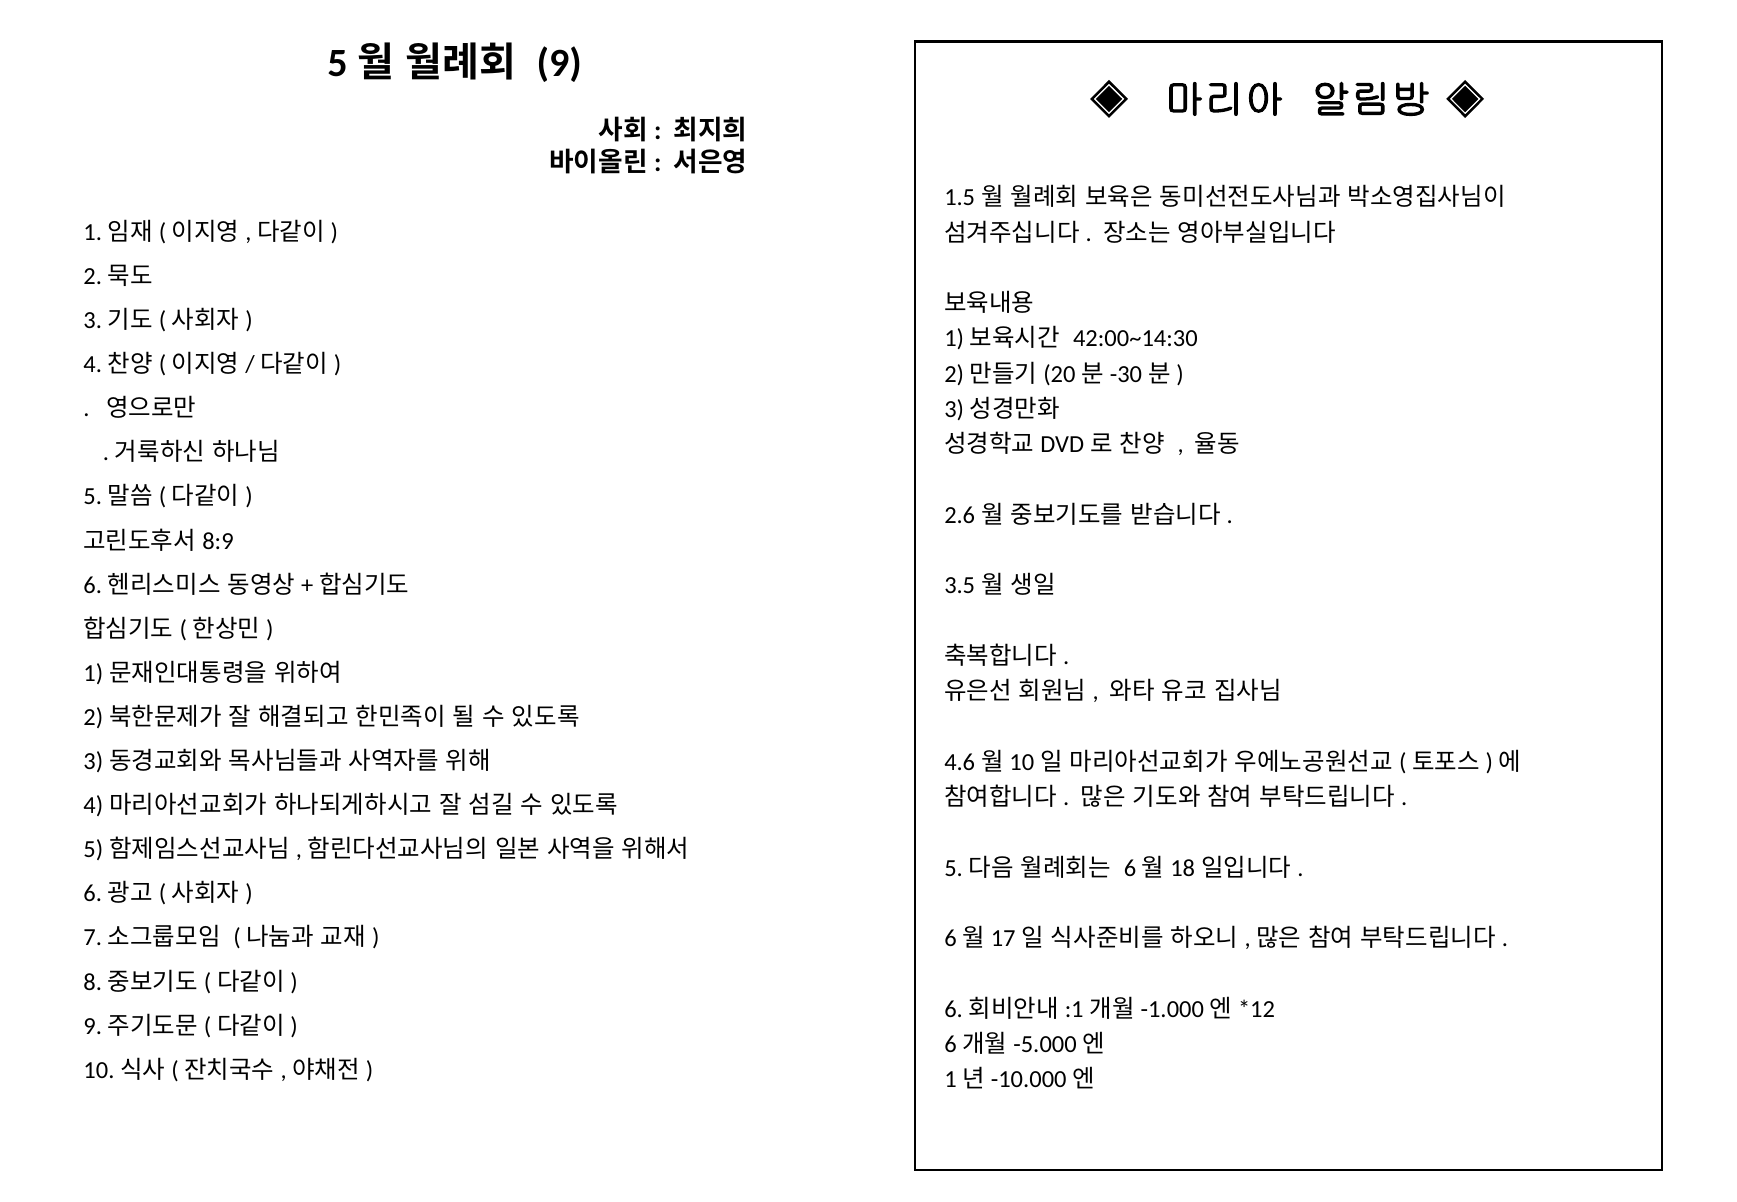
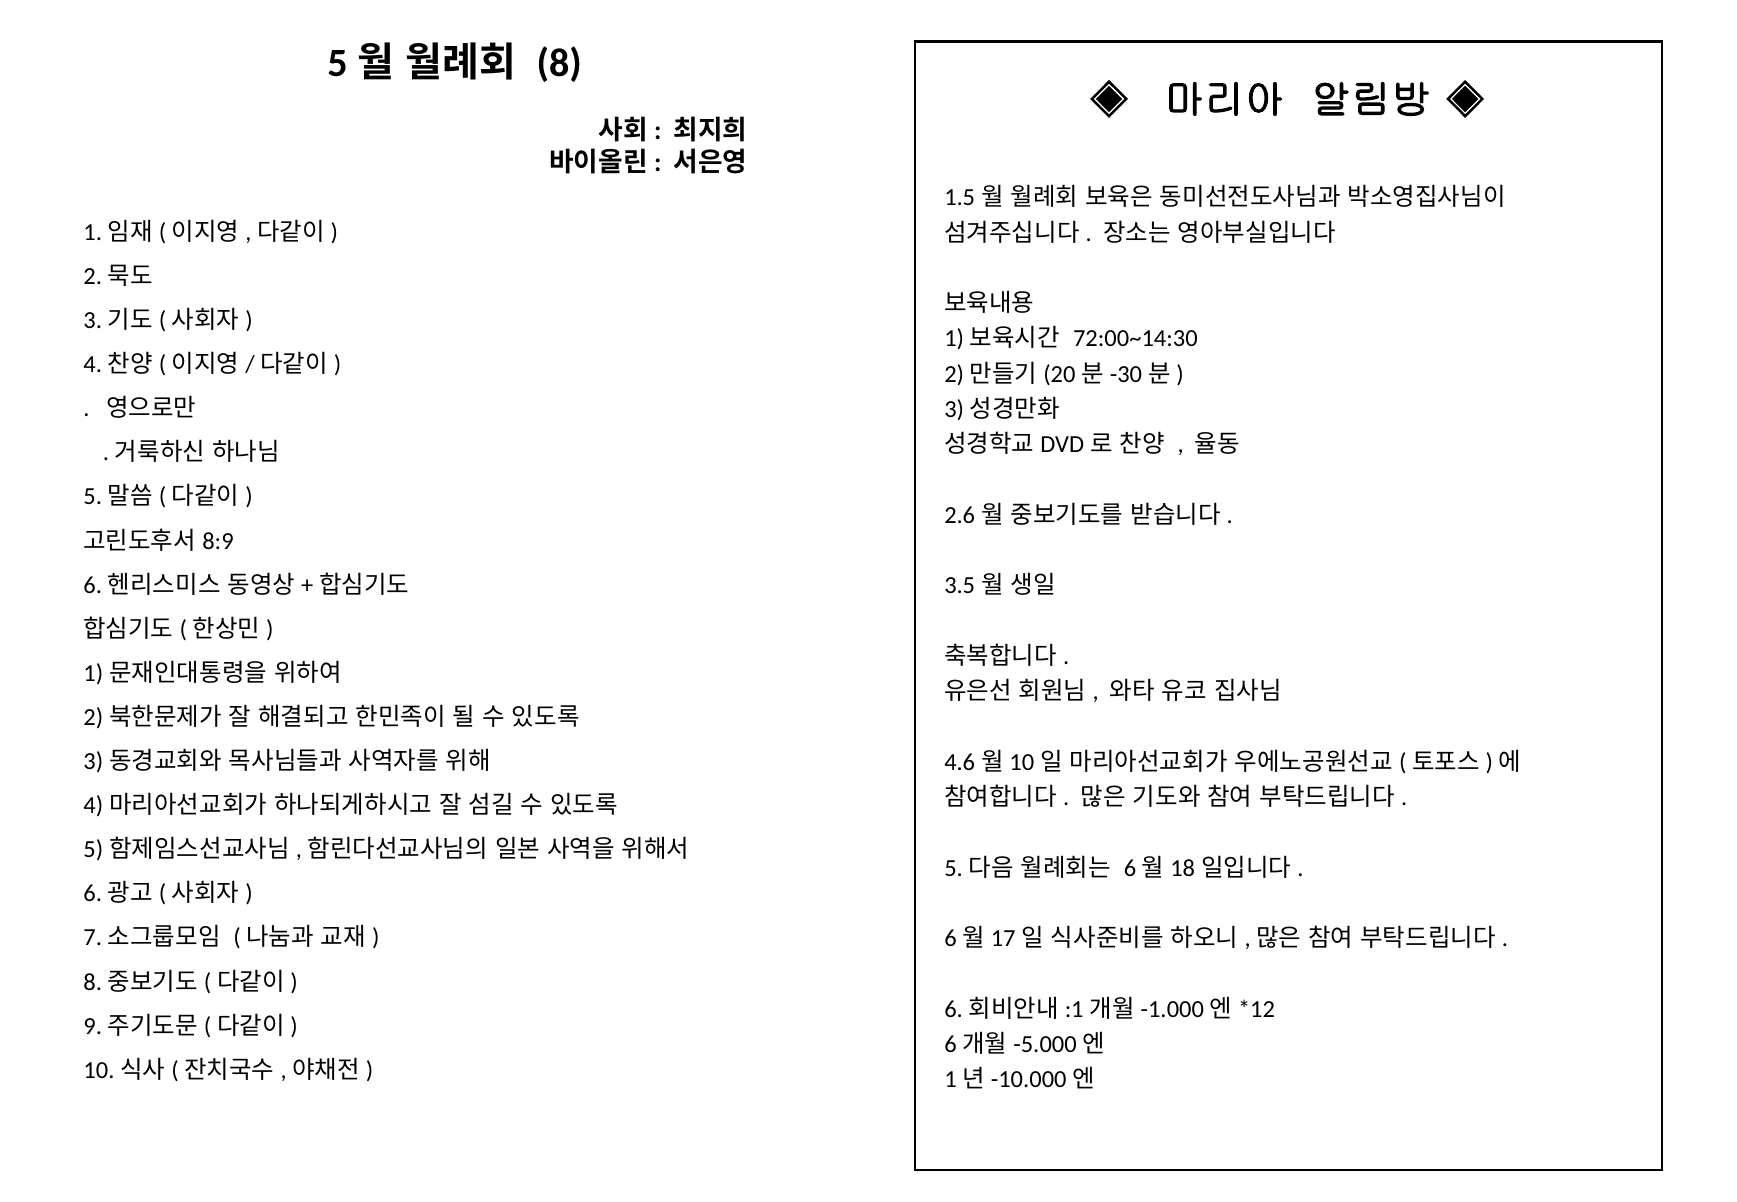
9: 9 -> 8
42:00~14:30: 42:00~14:30 -> 72:00~14:30
